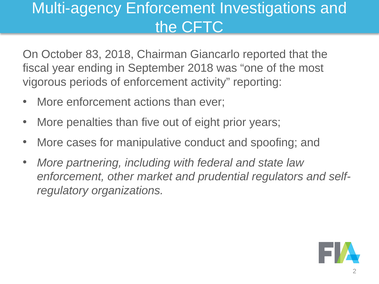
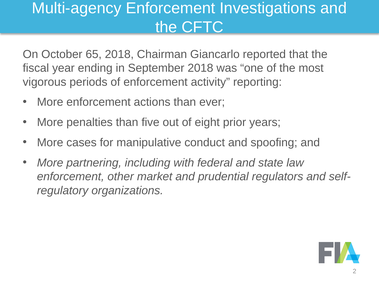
83: 83 -> 65
